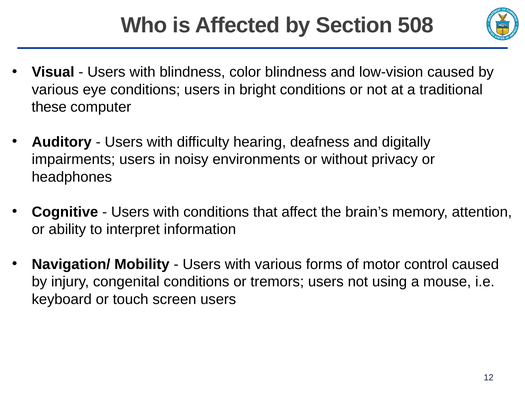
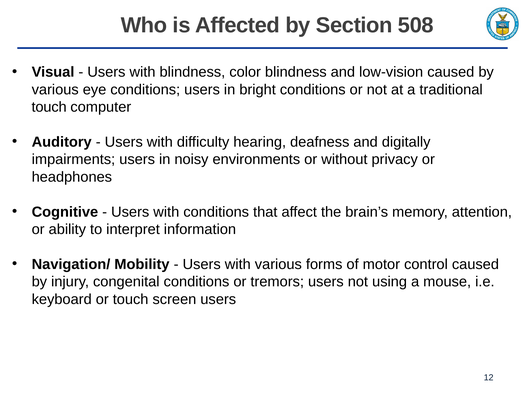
these at (49, 107): these -> touch
